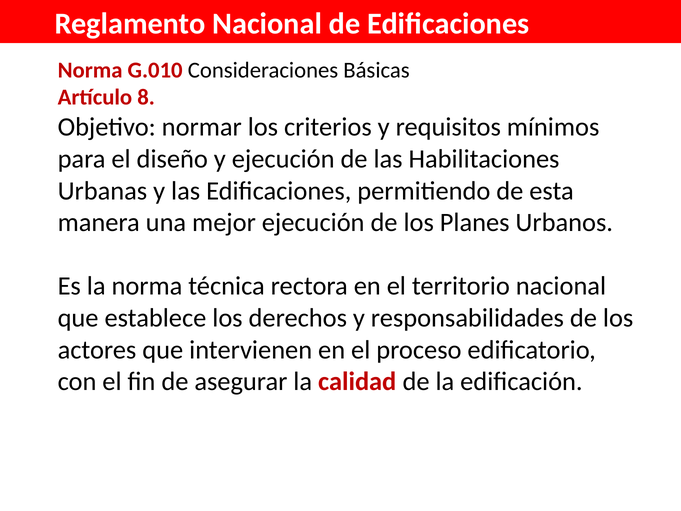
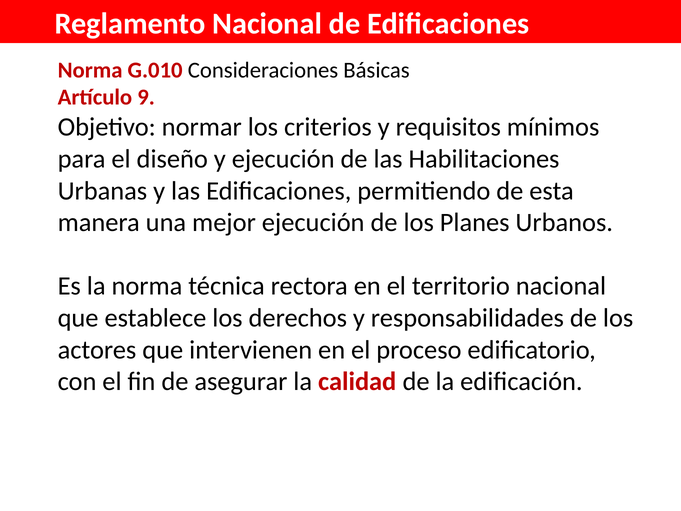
8: 8 -> 9
